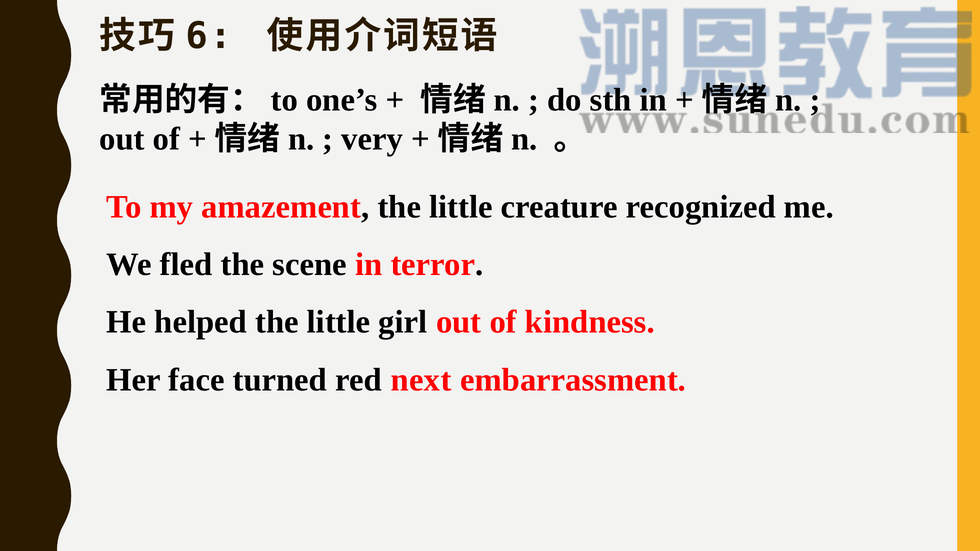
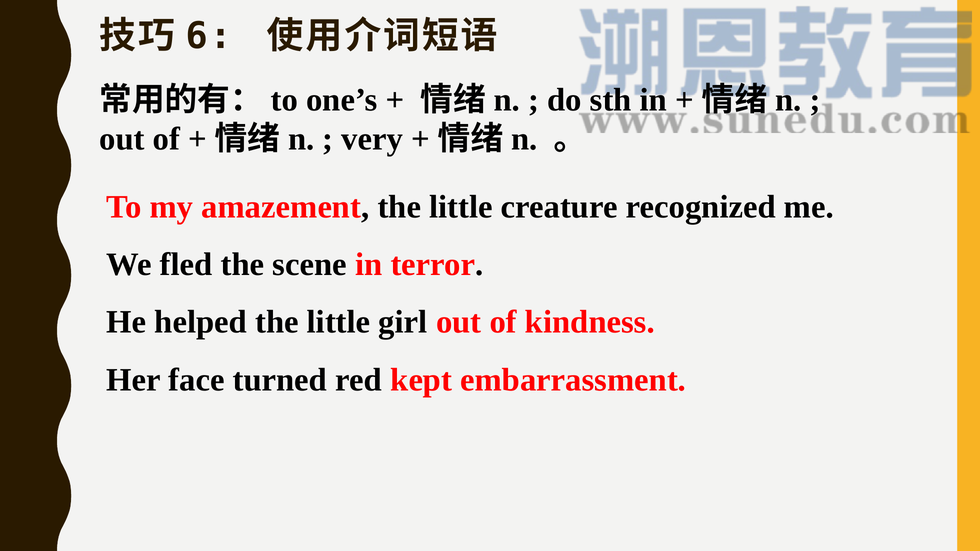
next: next -> kept
